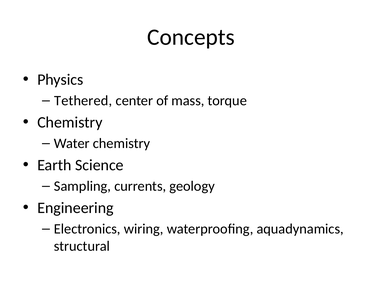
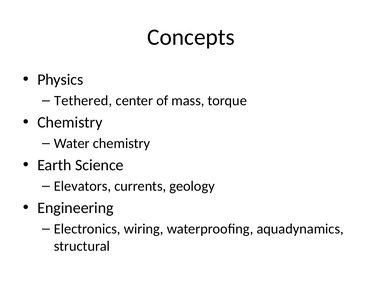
Sampling: Sampling -> Elevators
